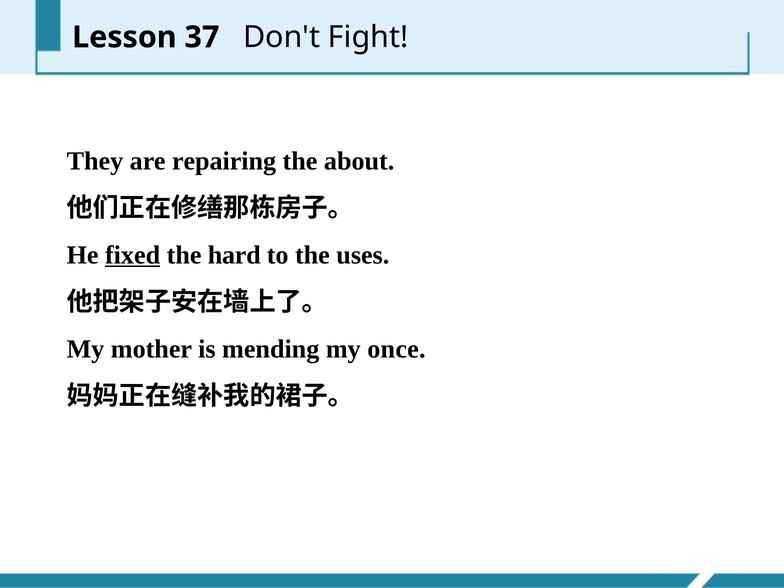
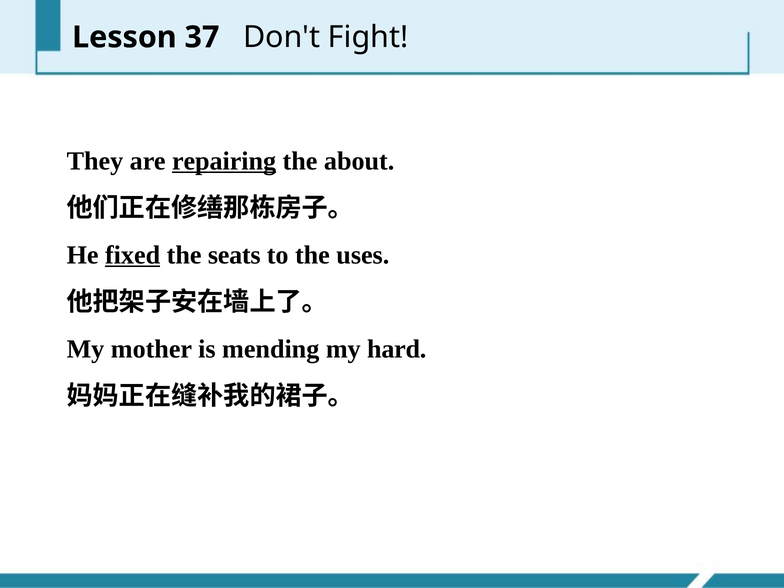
repairing underline: none -> present
hard: hard -> seats
once: once -> hard
